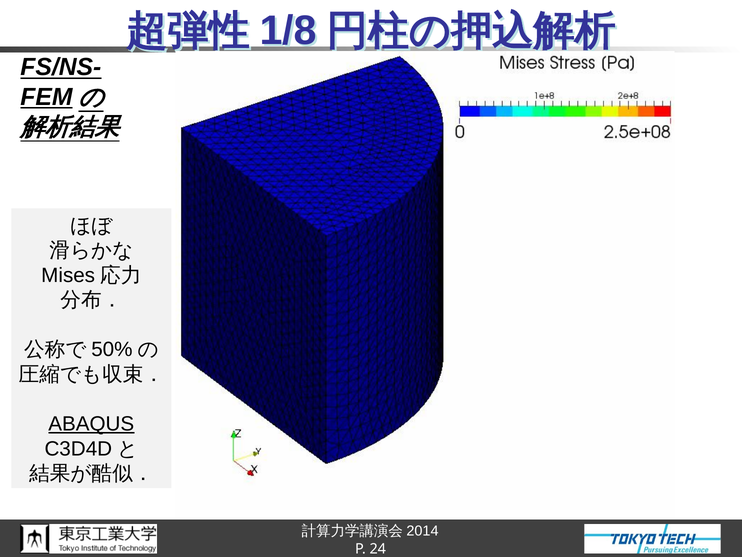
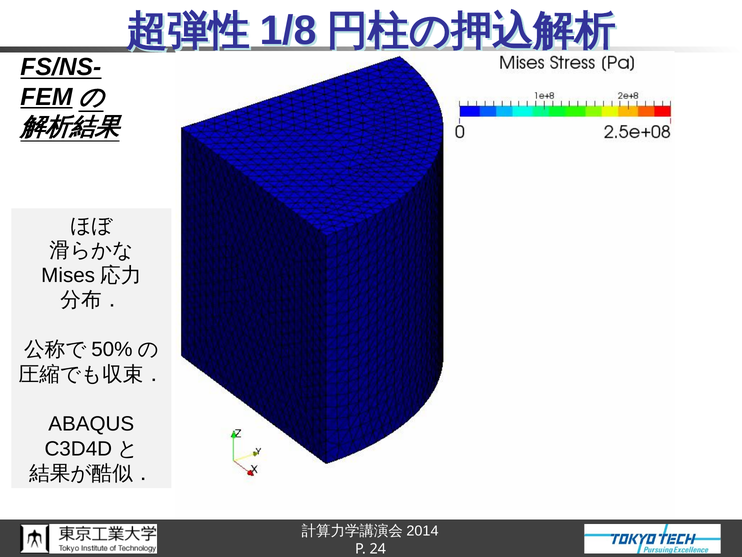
ABAQUS underline: present -> none
